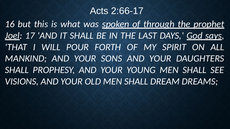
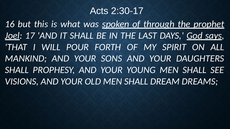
2:66-17: 2:66-17 -> 2:30-17
